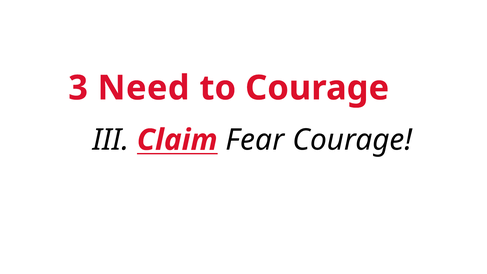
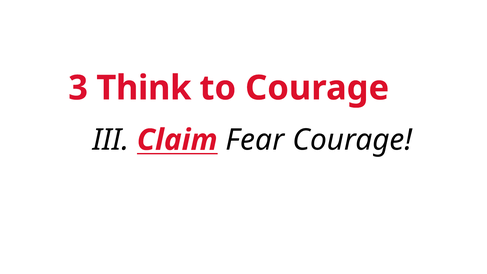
Need: Need -> Think
